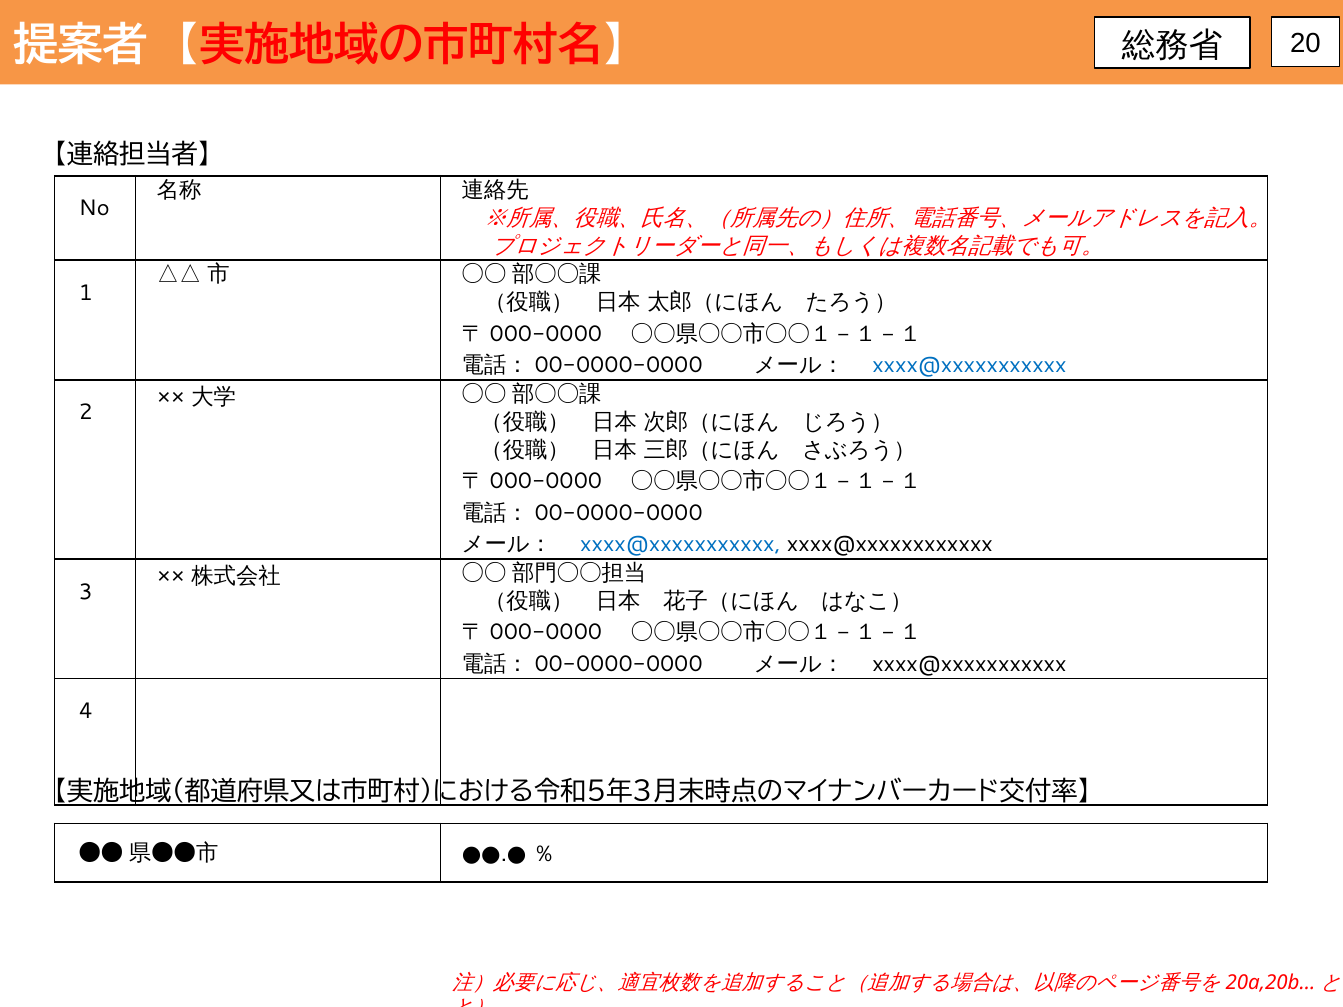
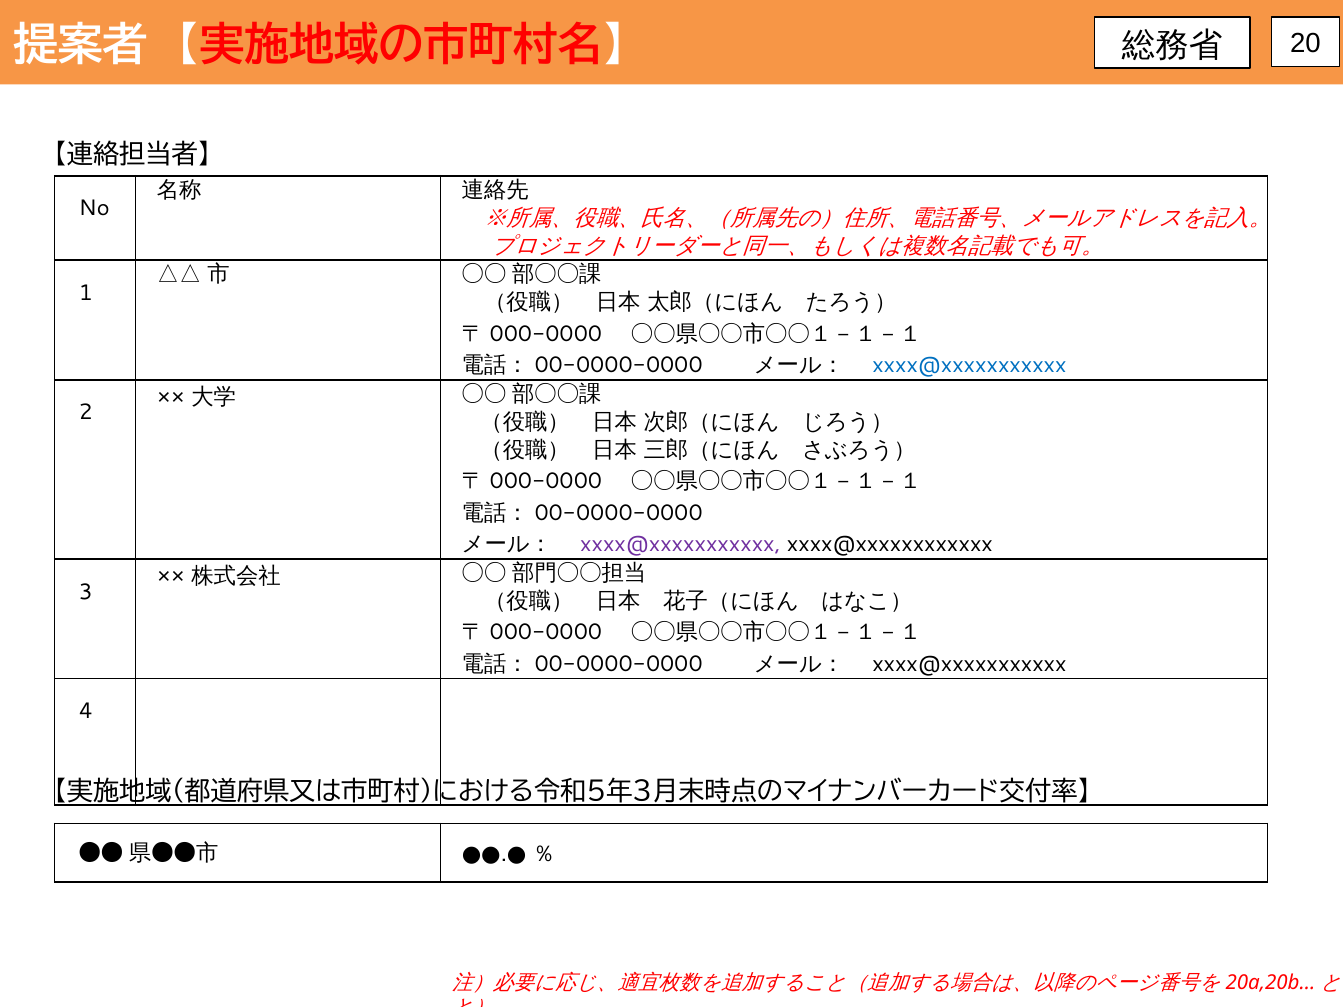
xxxx@xxxxxxxxxxx at (681, 545) colour: blue -> purple
